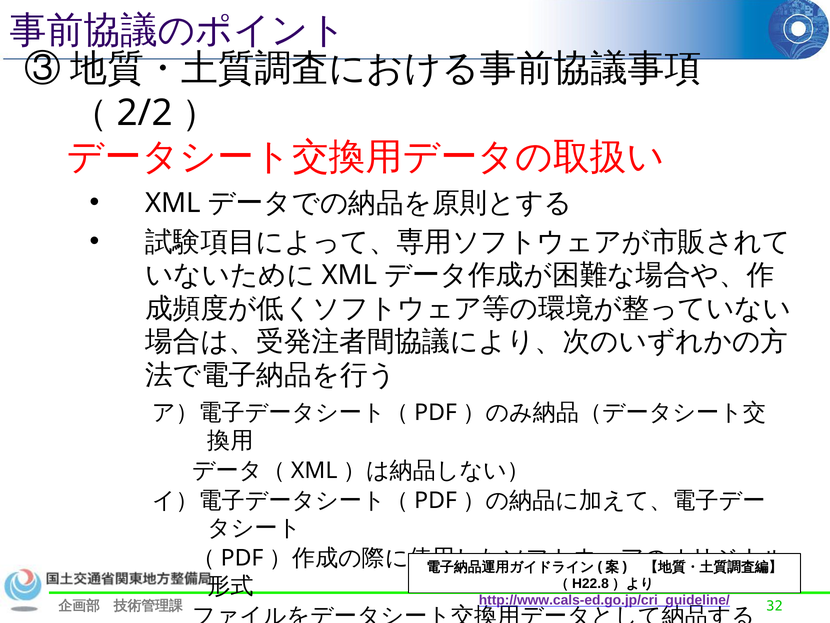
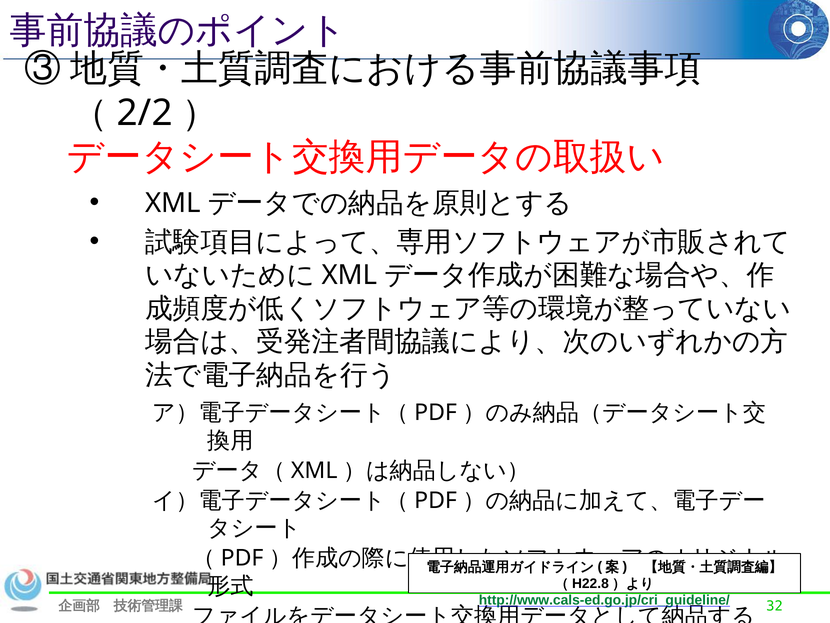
http://www.cals-ed.go.jp/cri_guideline/ colour: purple -> green
